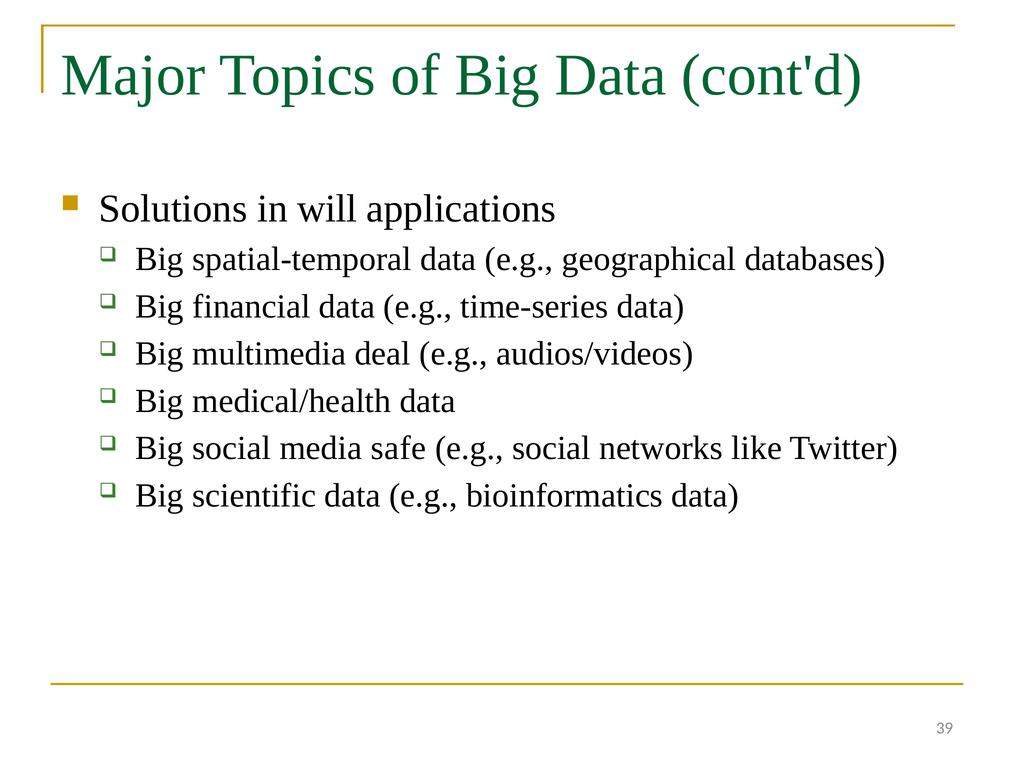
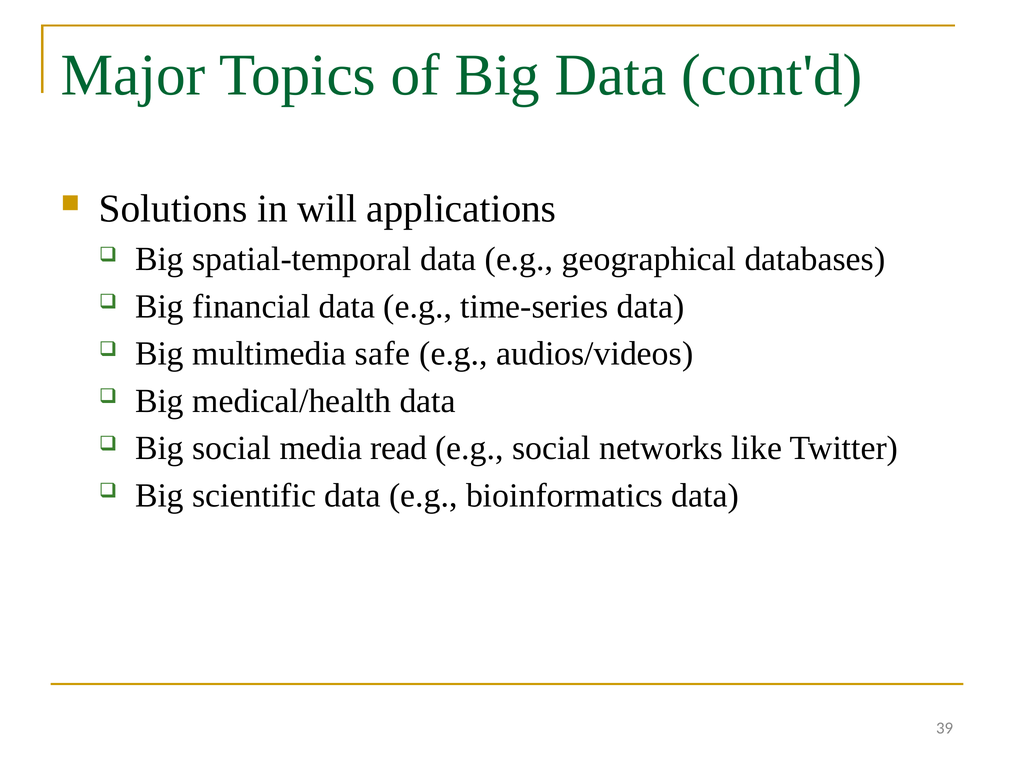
deal: deal -> safe
safe: safe -> read
